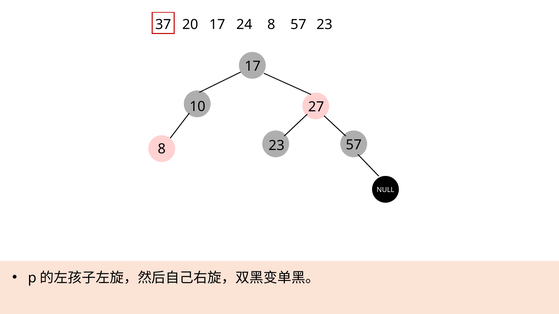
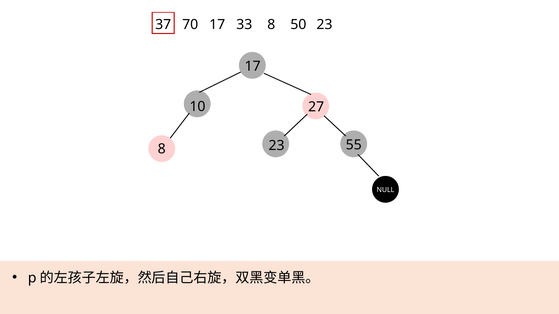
20: 20 -> 70
24: 24 -> 33
8 57: 57 -> 50
23 57: 57 -> 55
